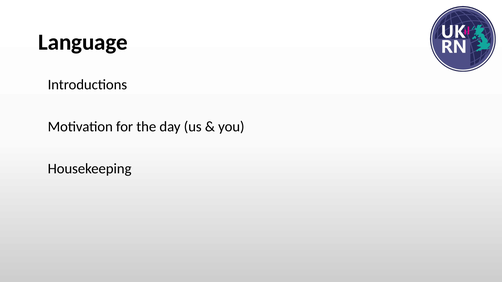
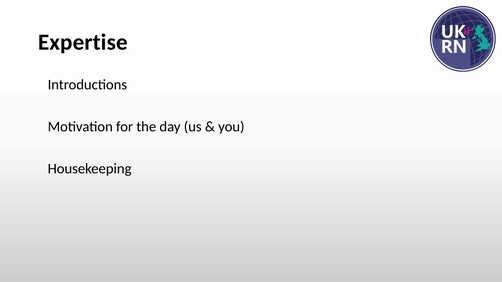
Language: Language -> Expertise
